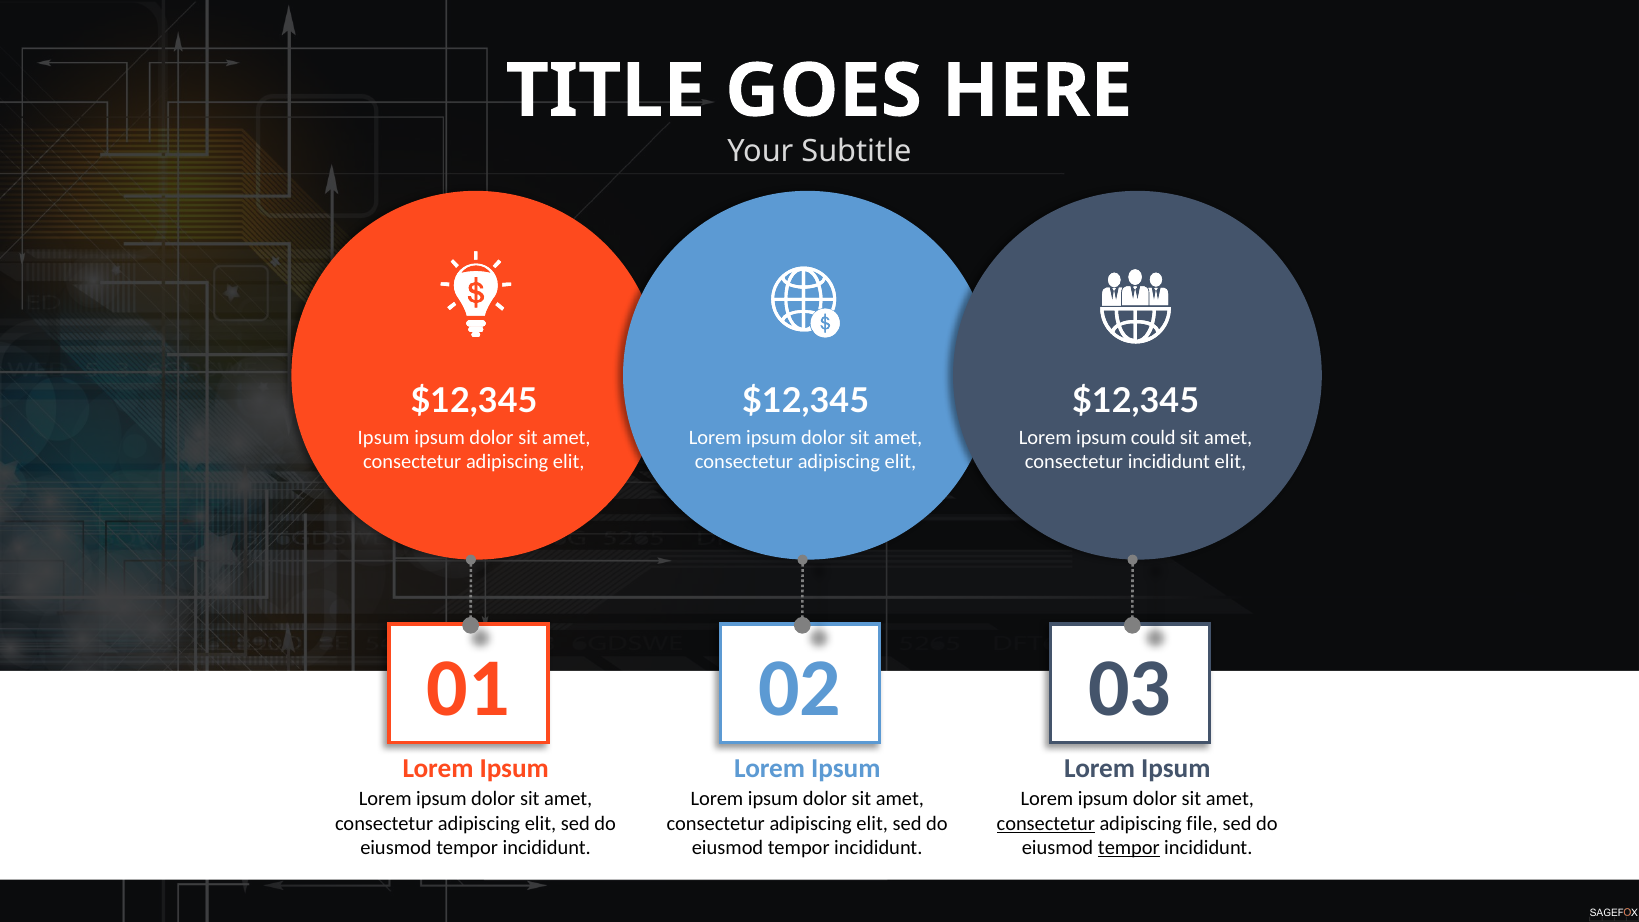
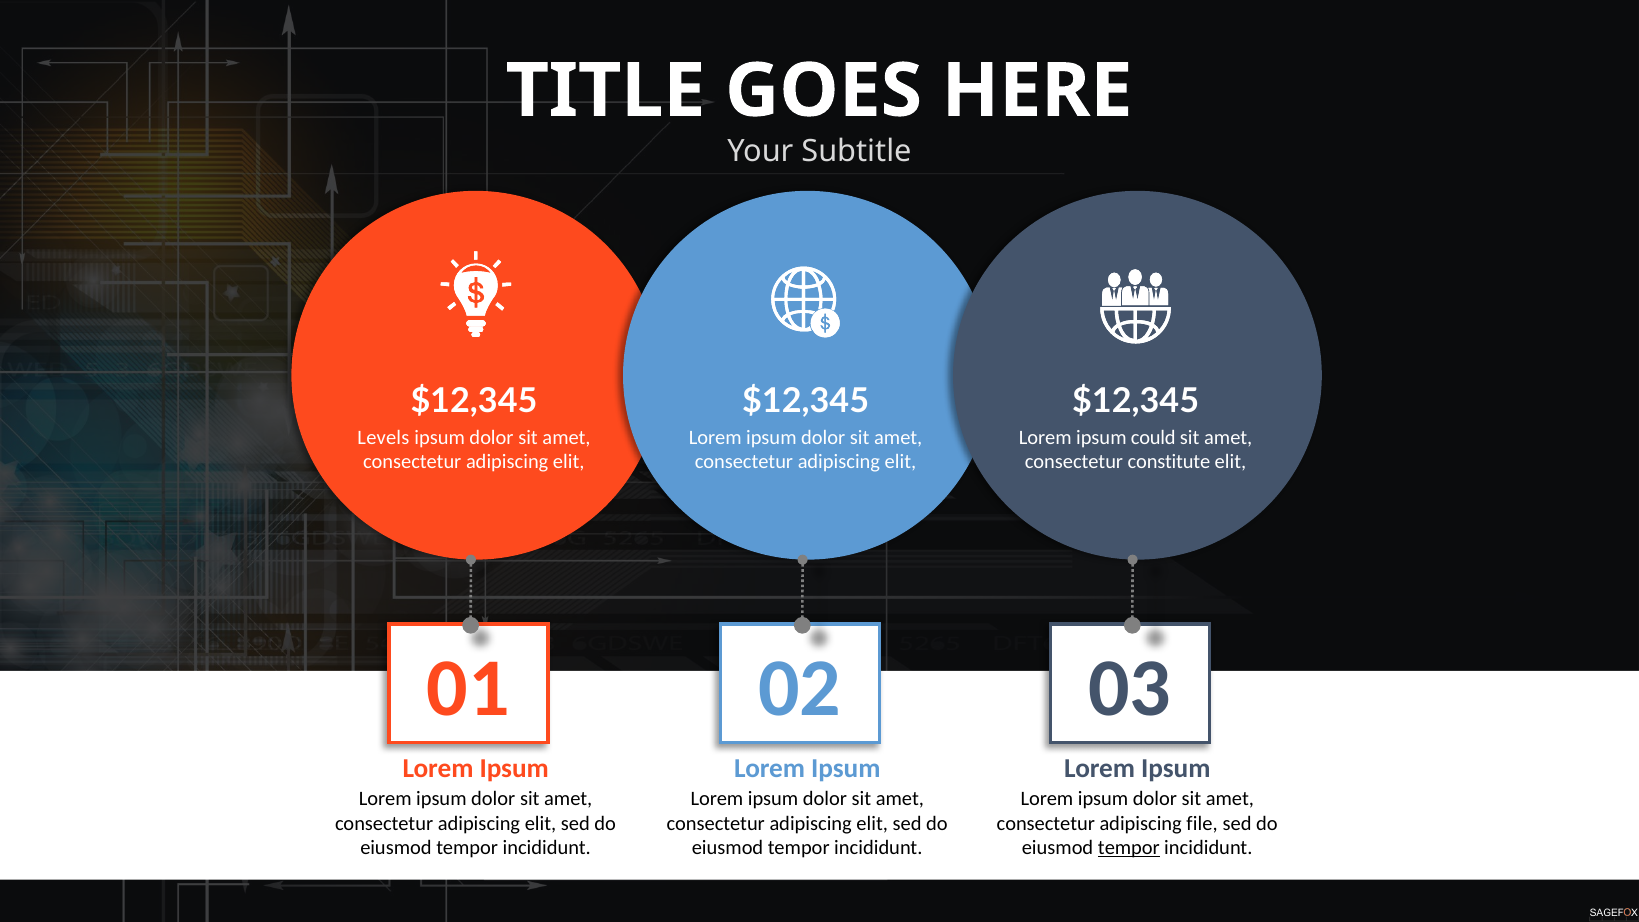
Ipsum at (383, 438): Ipsum -> Levels
consectetur incididunt: incididunt -> constitute
consectetur at (1046, 823) underline: present -> none
